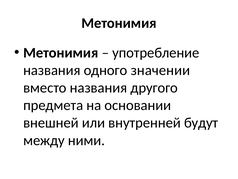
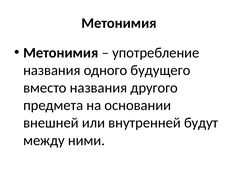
значении: значении -> будущего
